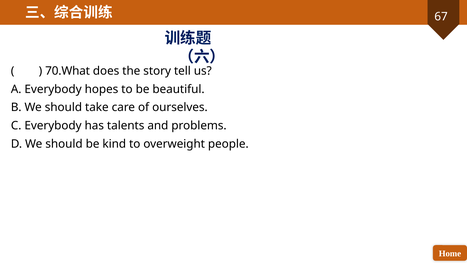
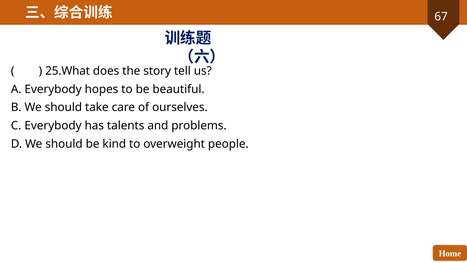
70.What: 70.What -> 25.What
